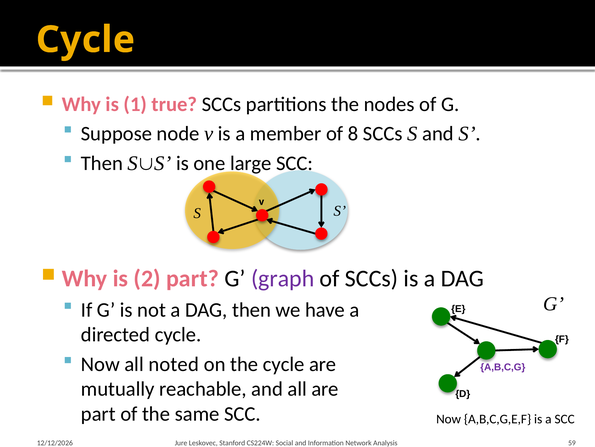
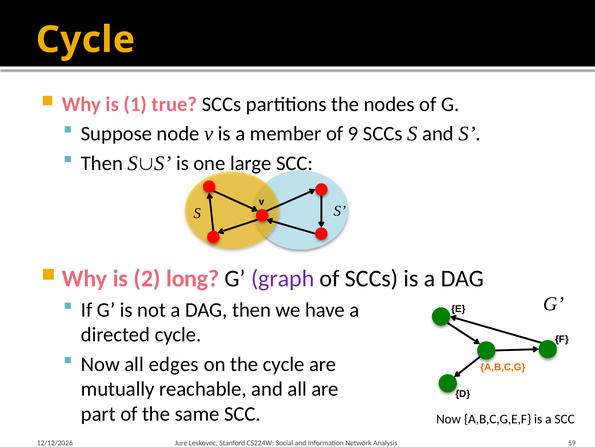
8: 8 -> 9
2 part: part -> long
noted: noted -> edges
A,B,C,G colour: purple -> orange
